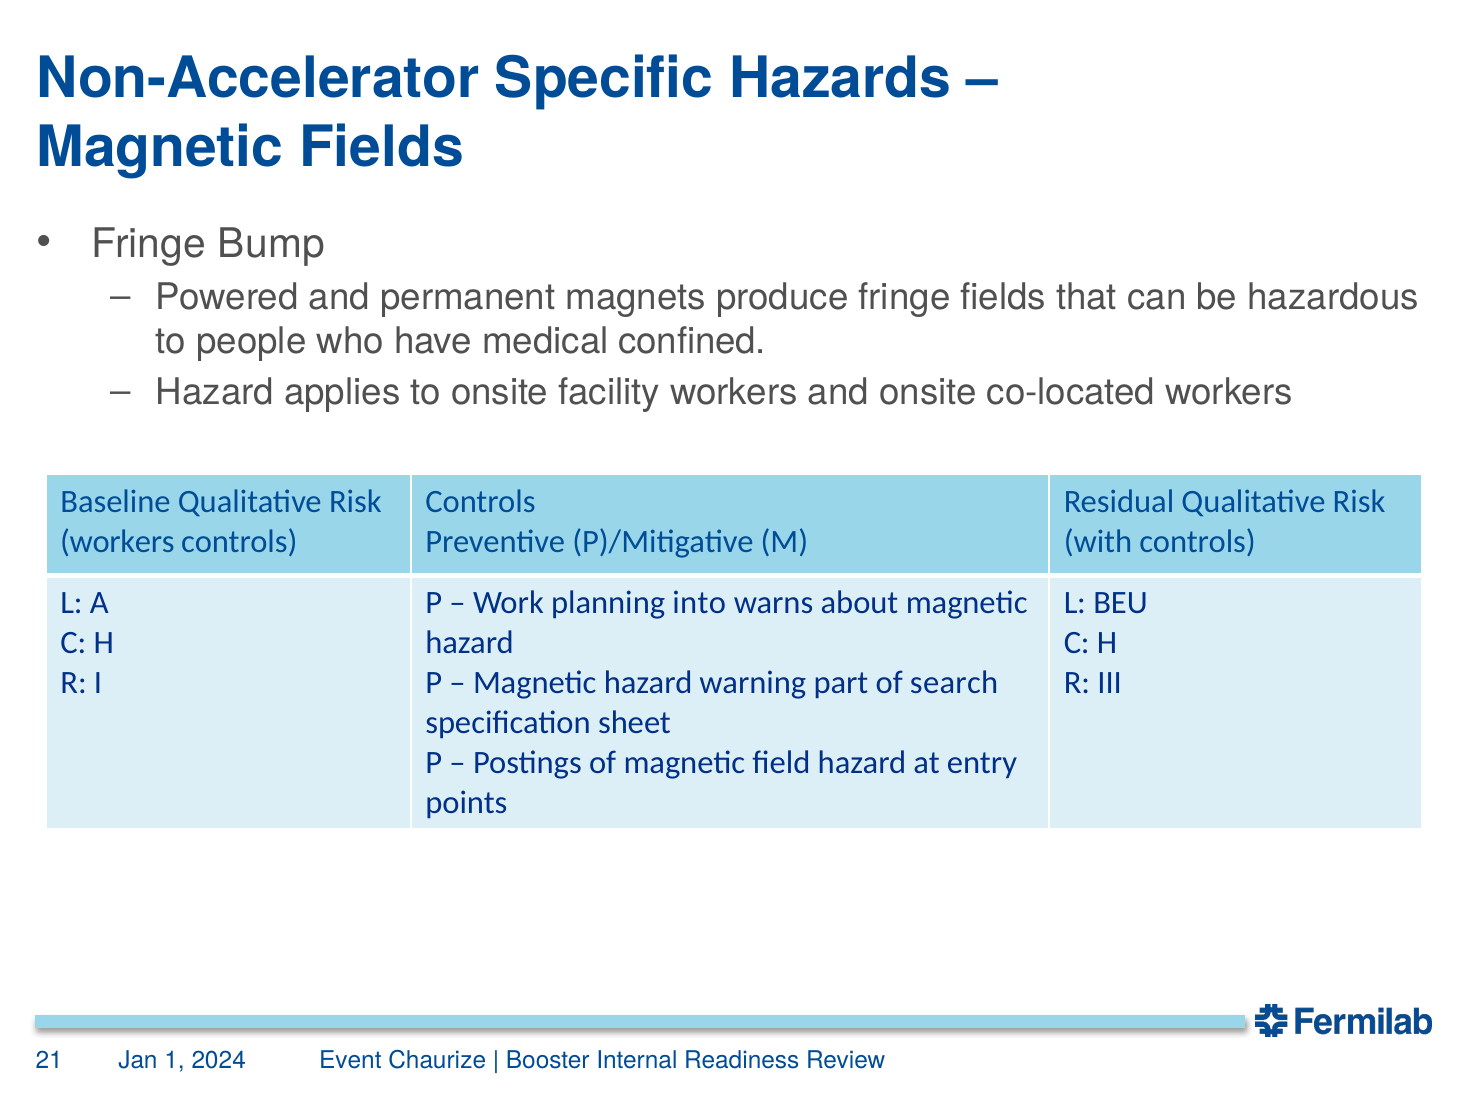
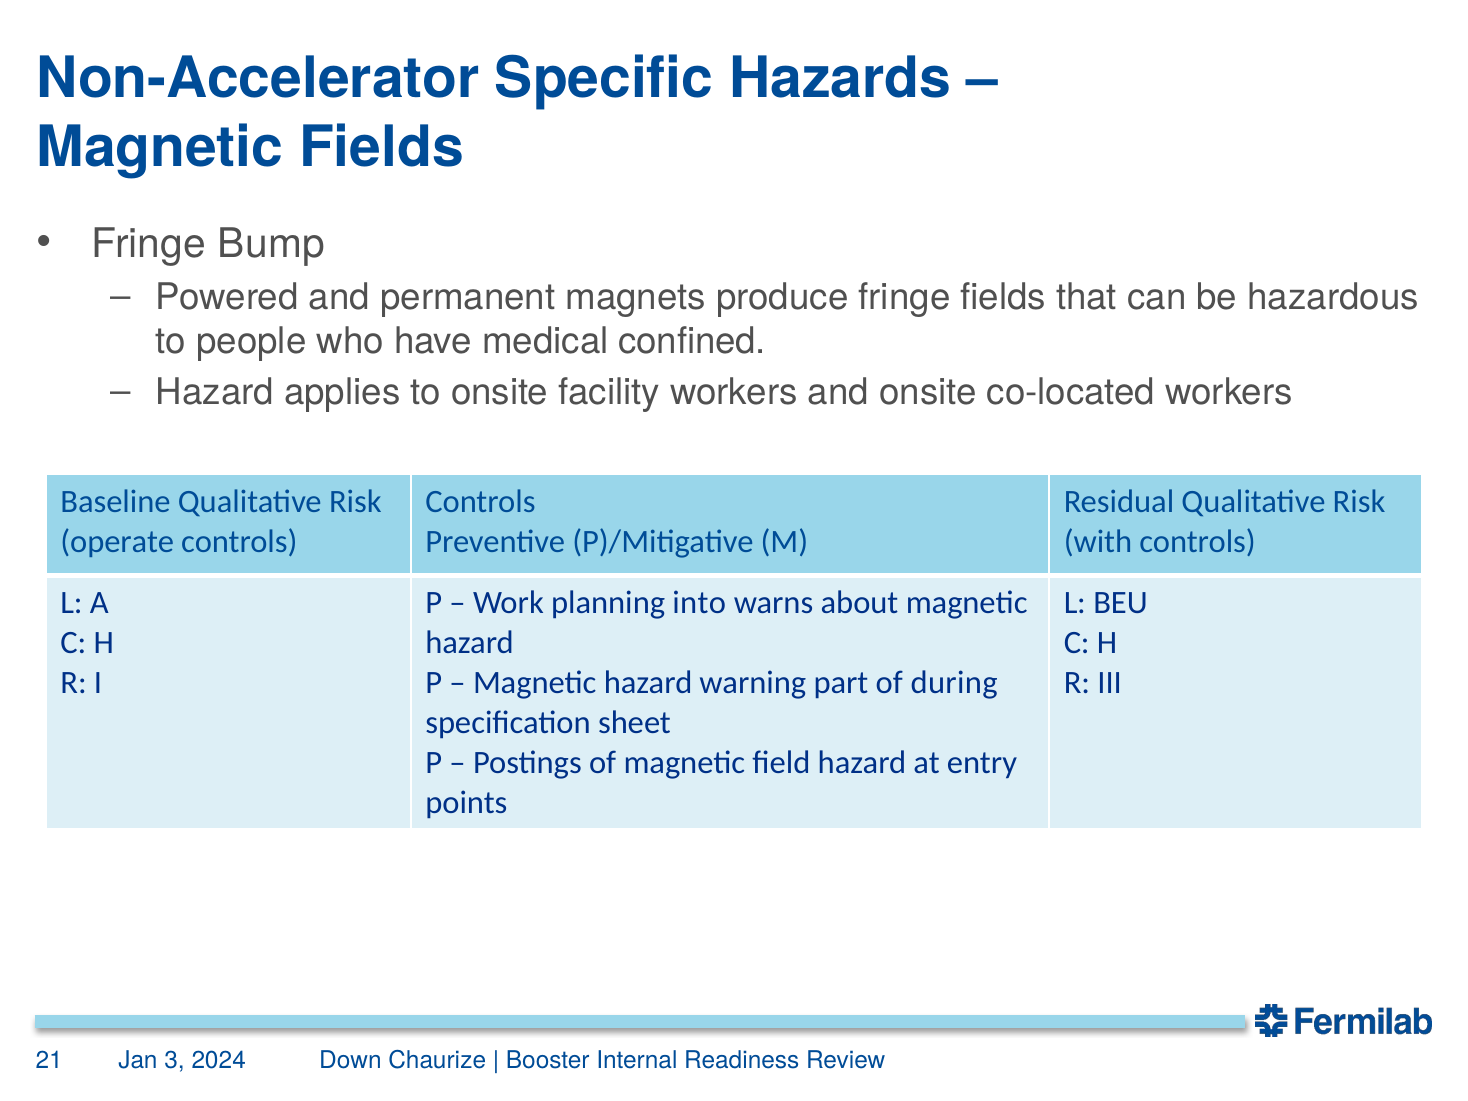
workers at (117, 541): workers -> operate
search: search -> during
1: 1 -> 3
Event: Event -> Down
